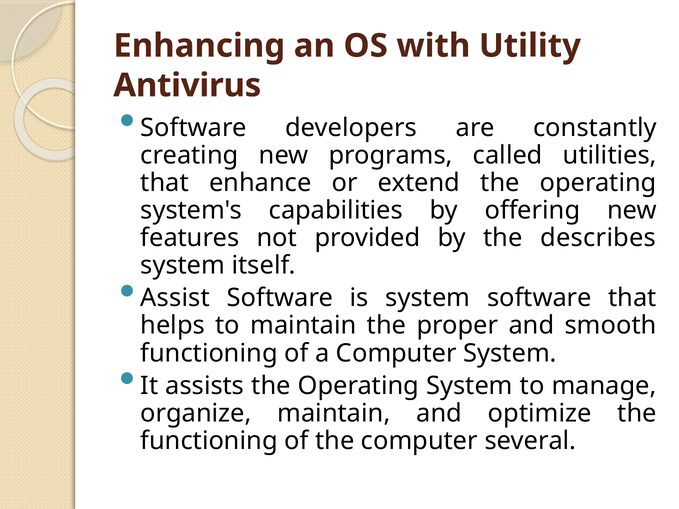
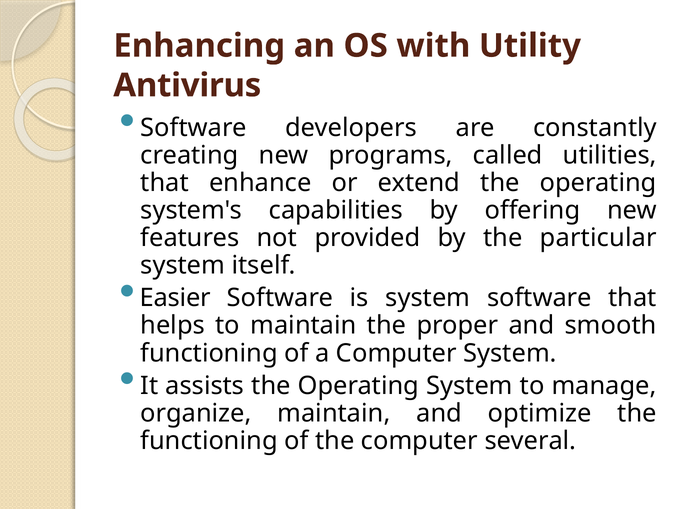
describes: describes -> particular
Assist: Assist -> Easier
